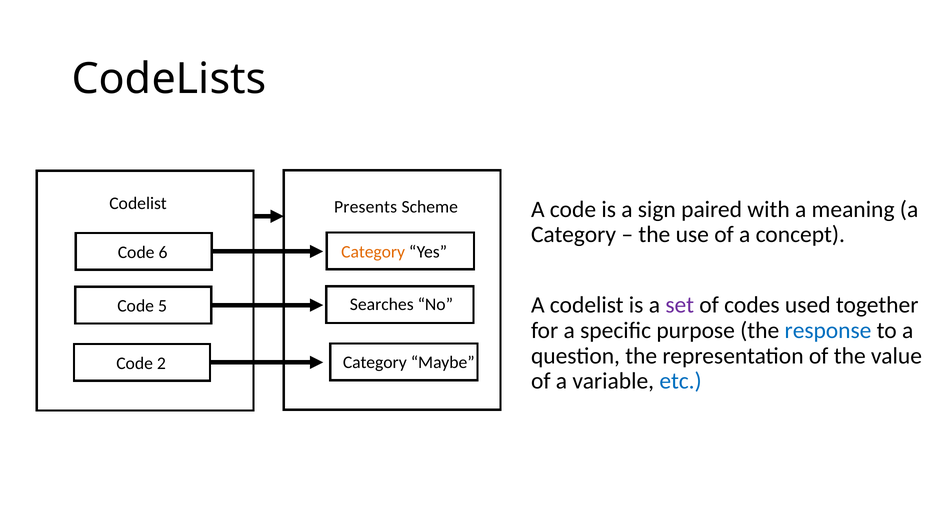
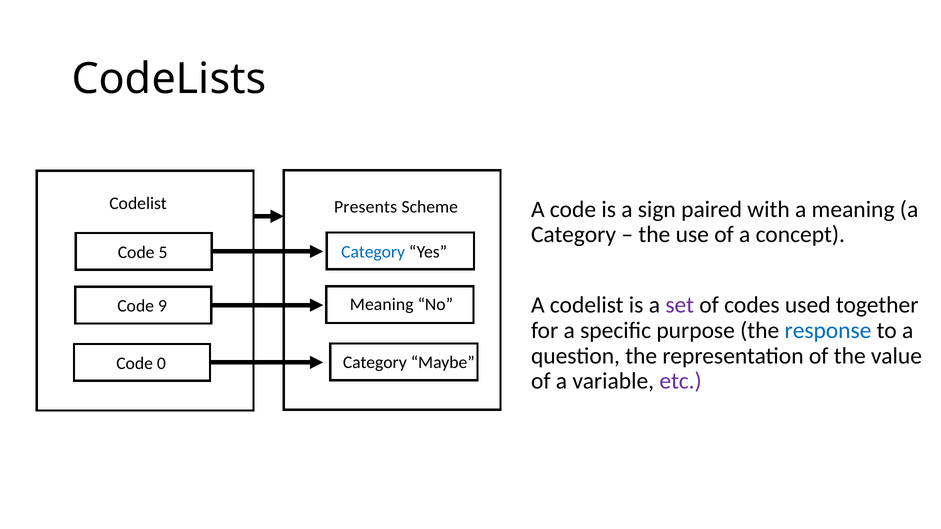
Category at (373, 252) colour: orange -> blue
6: 6 -> 5
Searches at (382, 305): Searches -> Meaning
5: 5 -> 9
2: 2 -> 0
etc colour: blue -> purple
